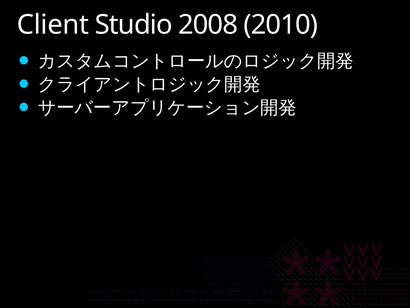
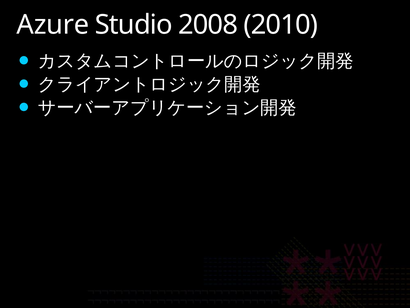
Client: Client -> Azure
